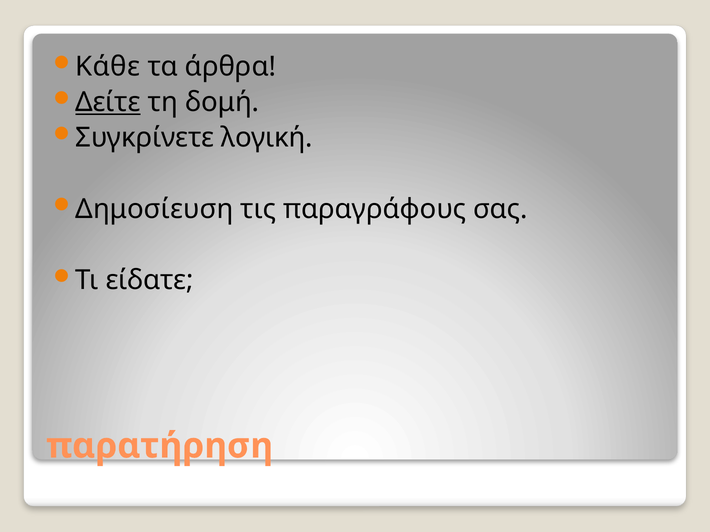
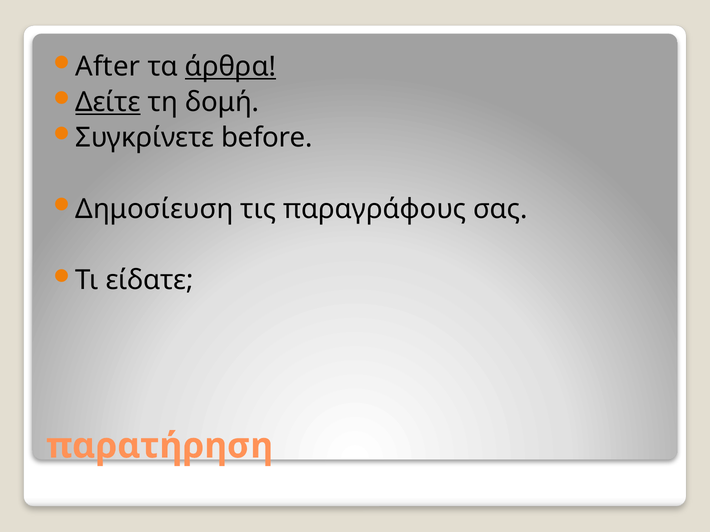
Κάθε: Κάθε -> After
άρθρα underline: none -> present
λογική: λογική -> before
